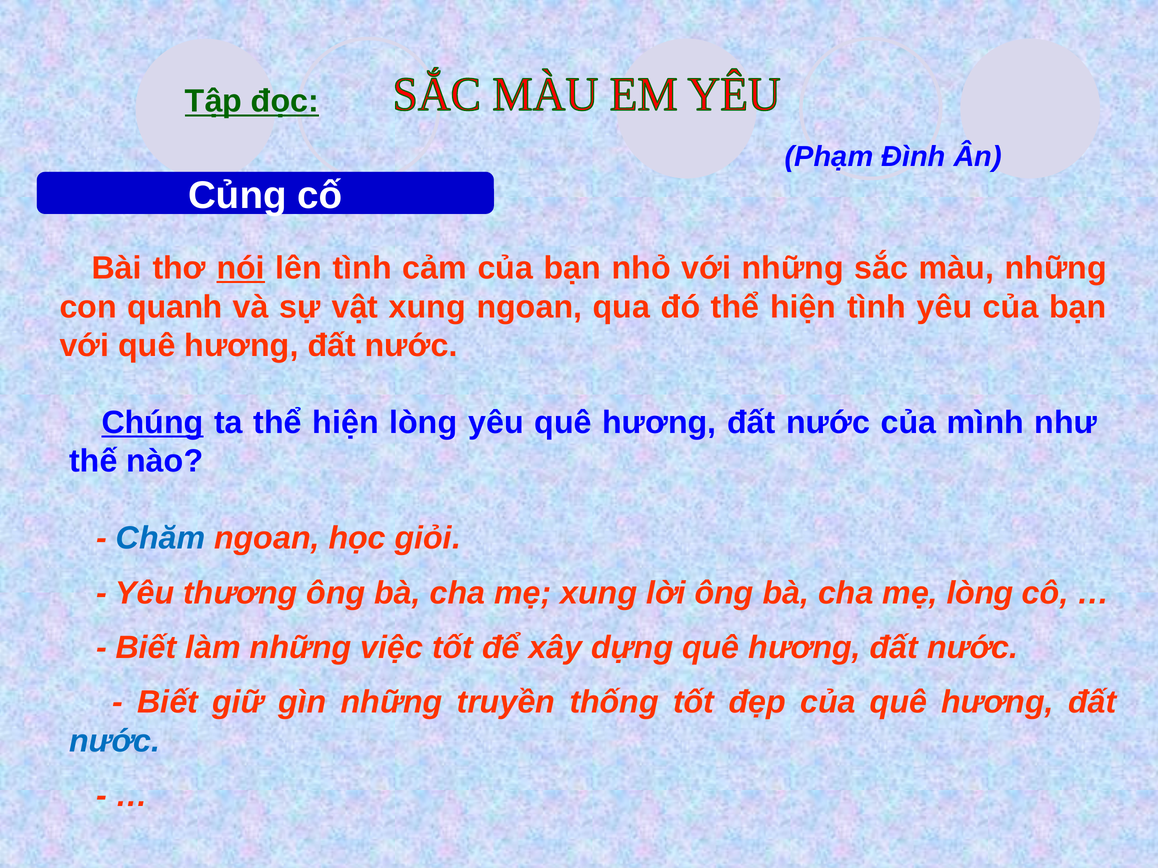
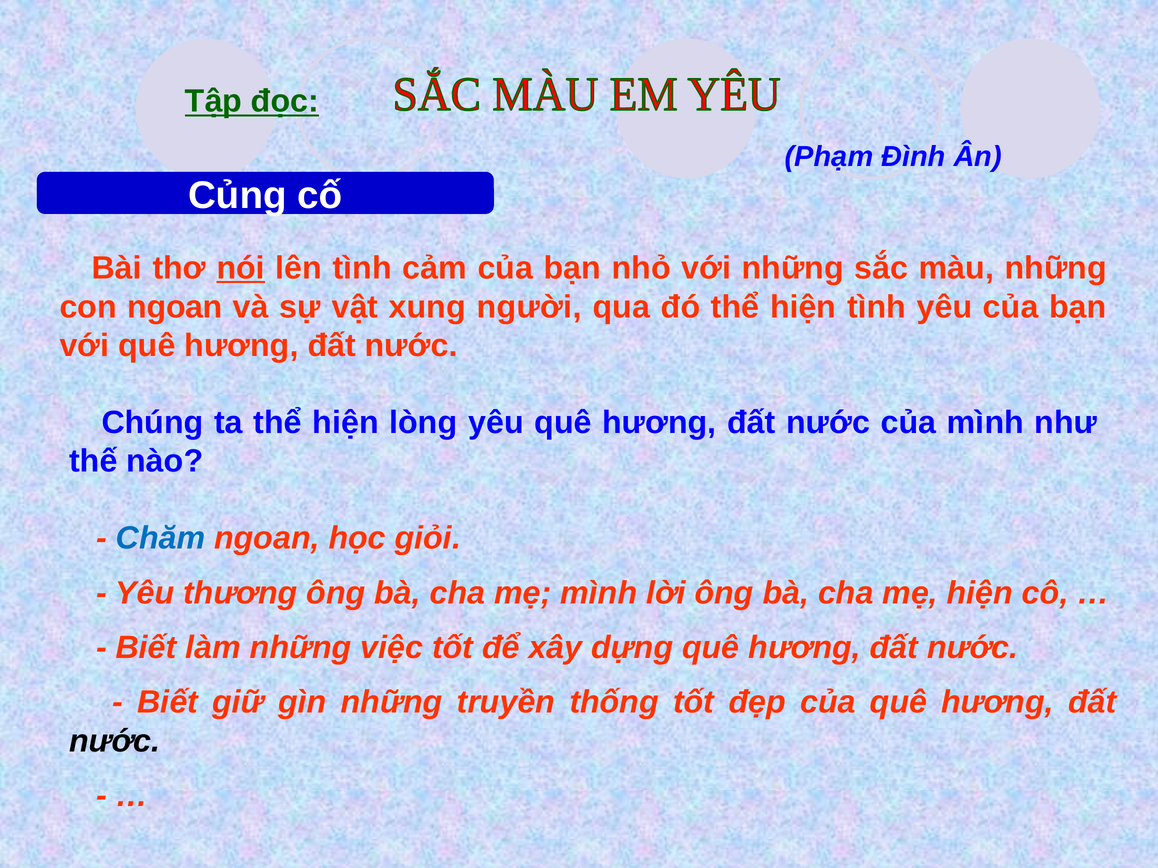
con quanh: quanh -> ngoan
xung ngoan: ngoan -> người
Chúng underline: present -> none
mẹ xung: xung -> mình
mẹ lòng: lòng -> hiện
nước at (115, 741) colour: blue -> black
